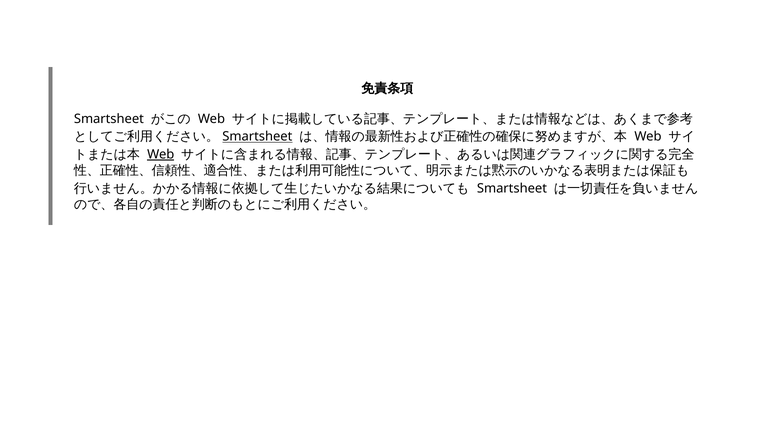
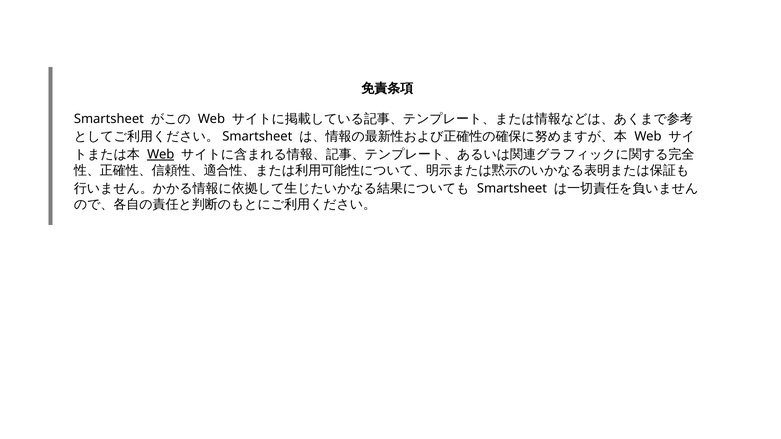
Smartsheet at (257, 137) underline: present -> none
